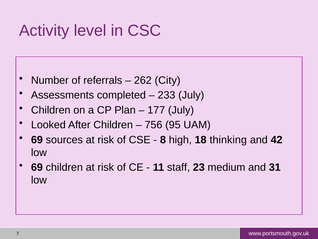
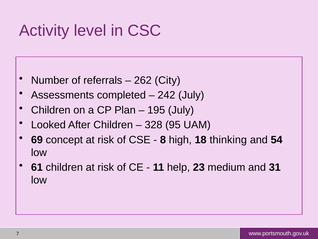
233: 233 -> 242
177: 177 -> 195
756: 756 -> 328
sources: sources -> concept
42: 42 -> 54
69 at (37, 167): 69 -> 61
staff: staff -> help
